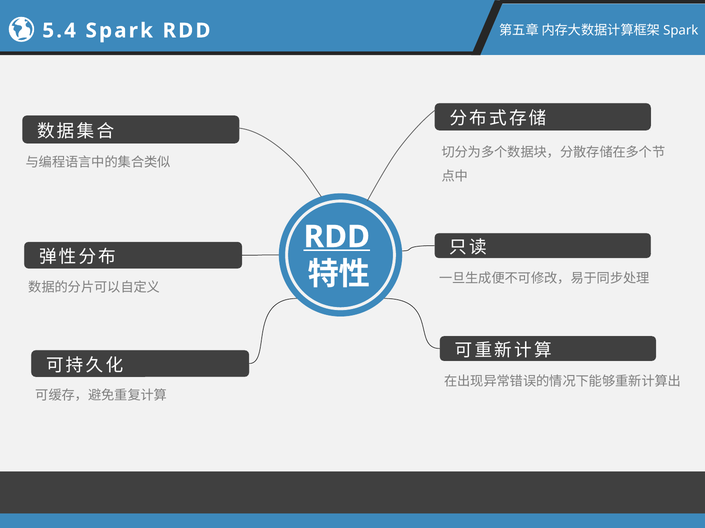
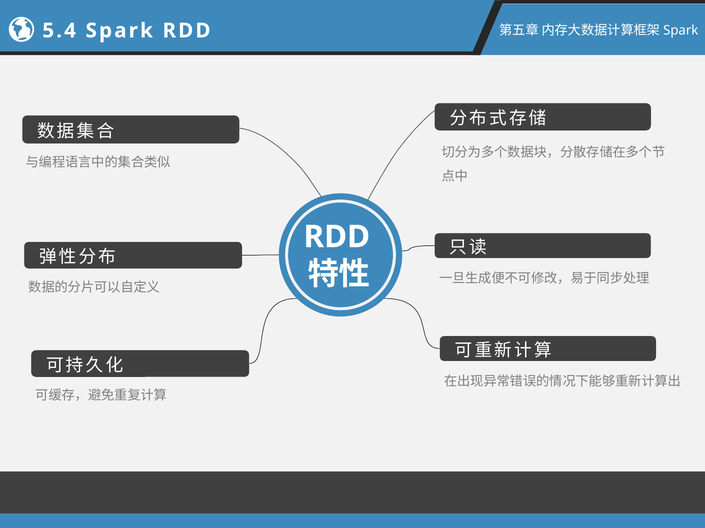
RDD at (337, 237) underline: present -> none
